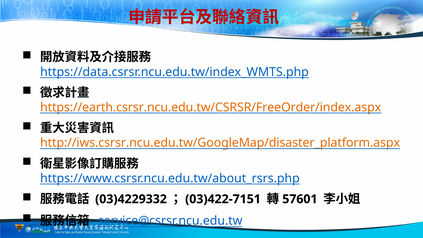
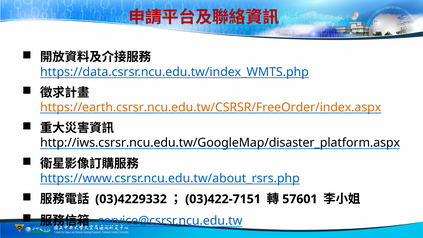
http://iws.csrsr.ncu.edu.tw/GoogleMap/disaster_platform.aspx colour: orange -> black
